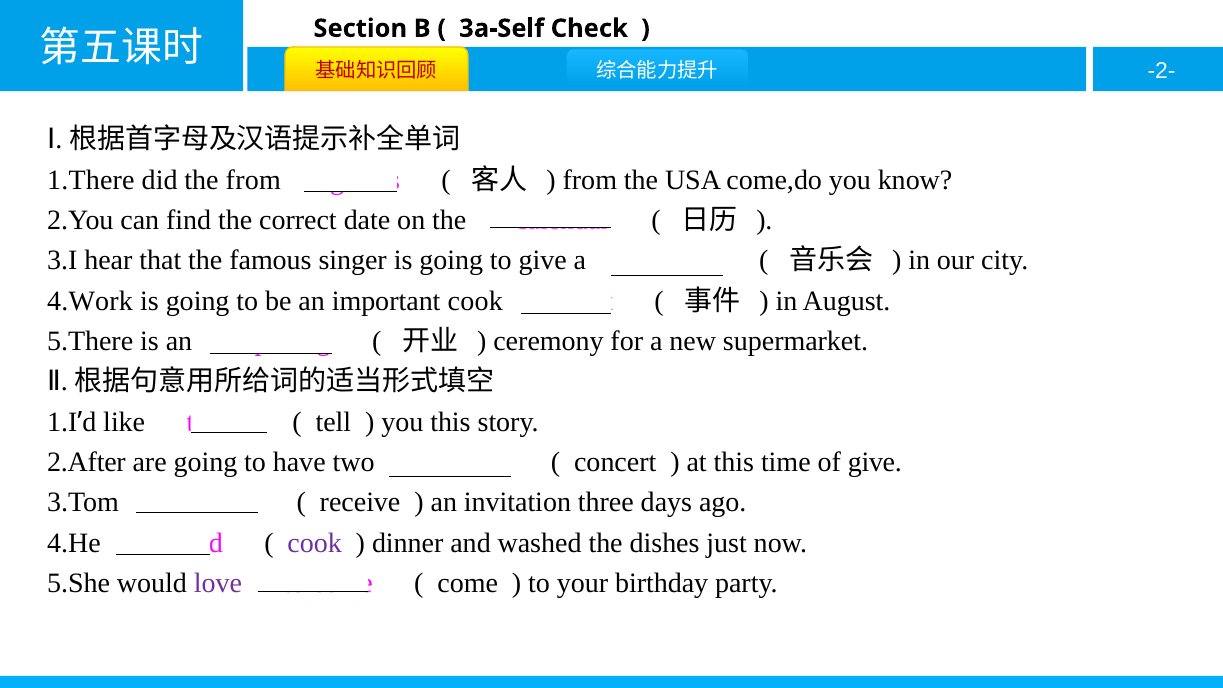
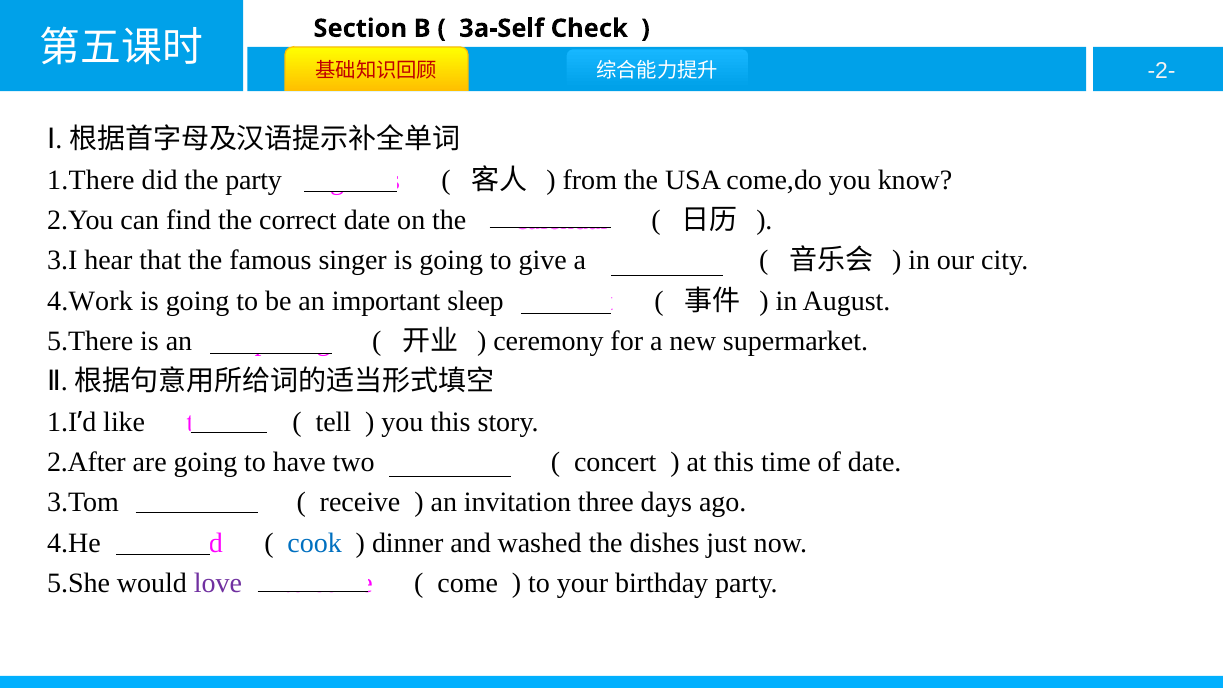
the from: from -> party
important cook: cook -> sleep
of give: give -> date
cook at (315, 543) colour: purple -> blue
